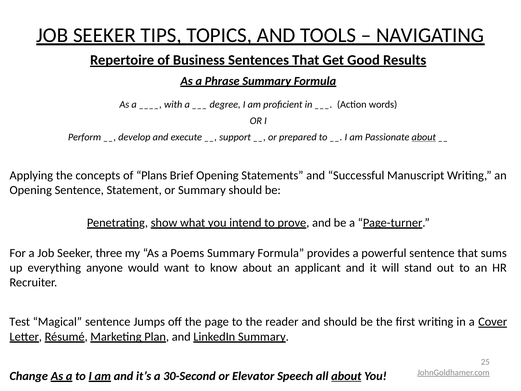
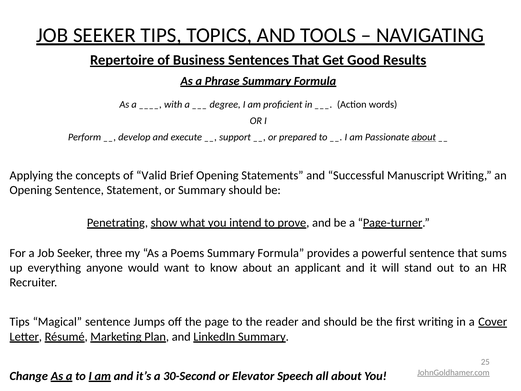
Plans: Plans -> Valid
Test at (20, 322): Test -> Tips
about at (346, 376) underline: present -> none
